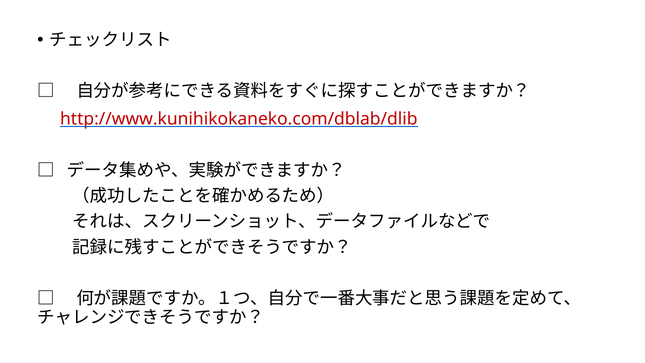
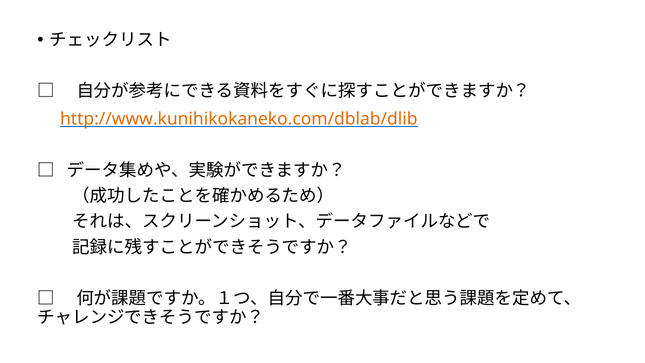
http://www.kunihikokaneko.com/dblab/dlib colour: red -> orange
